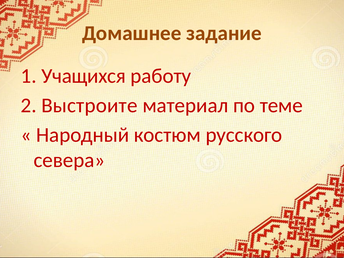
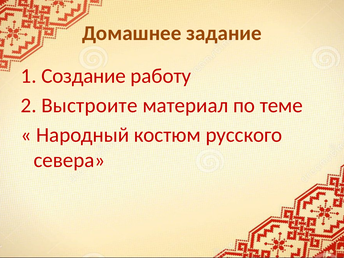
Учащихся: Учащихся -> Создание
